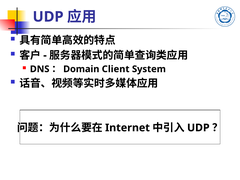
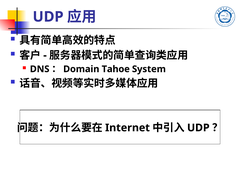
Client: Client -> Tahoe
